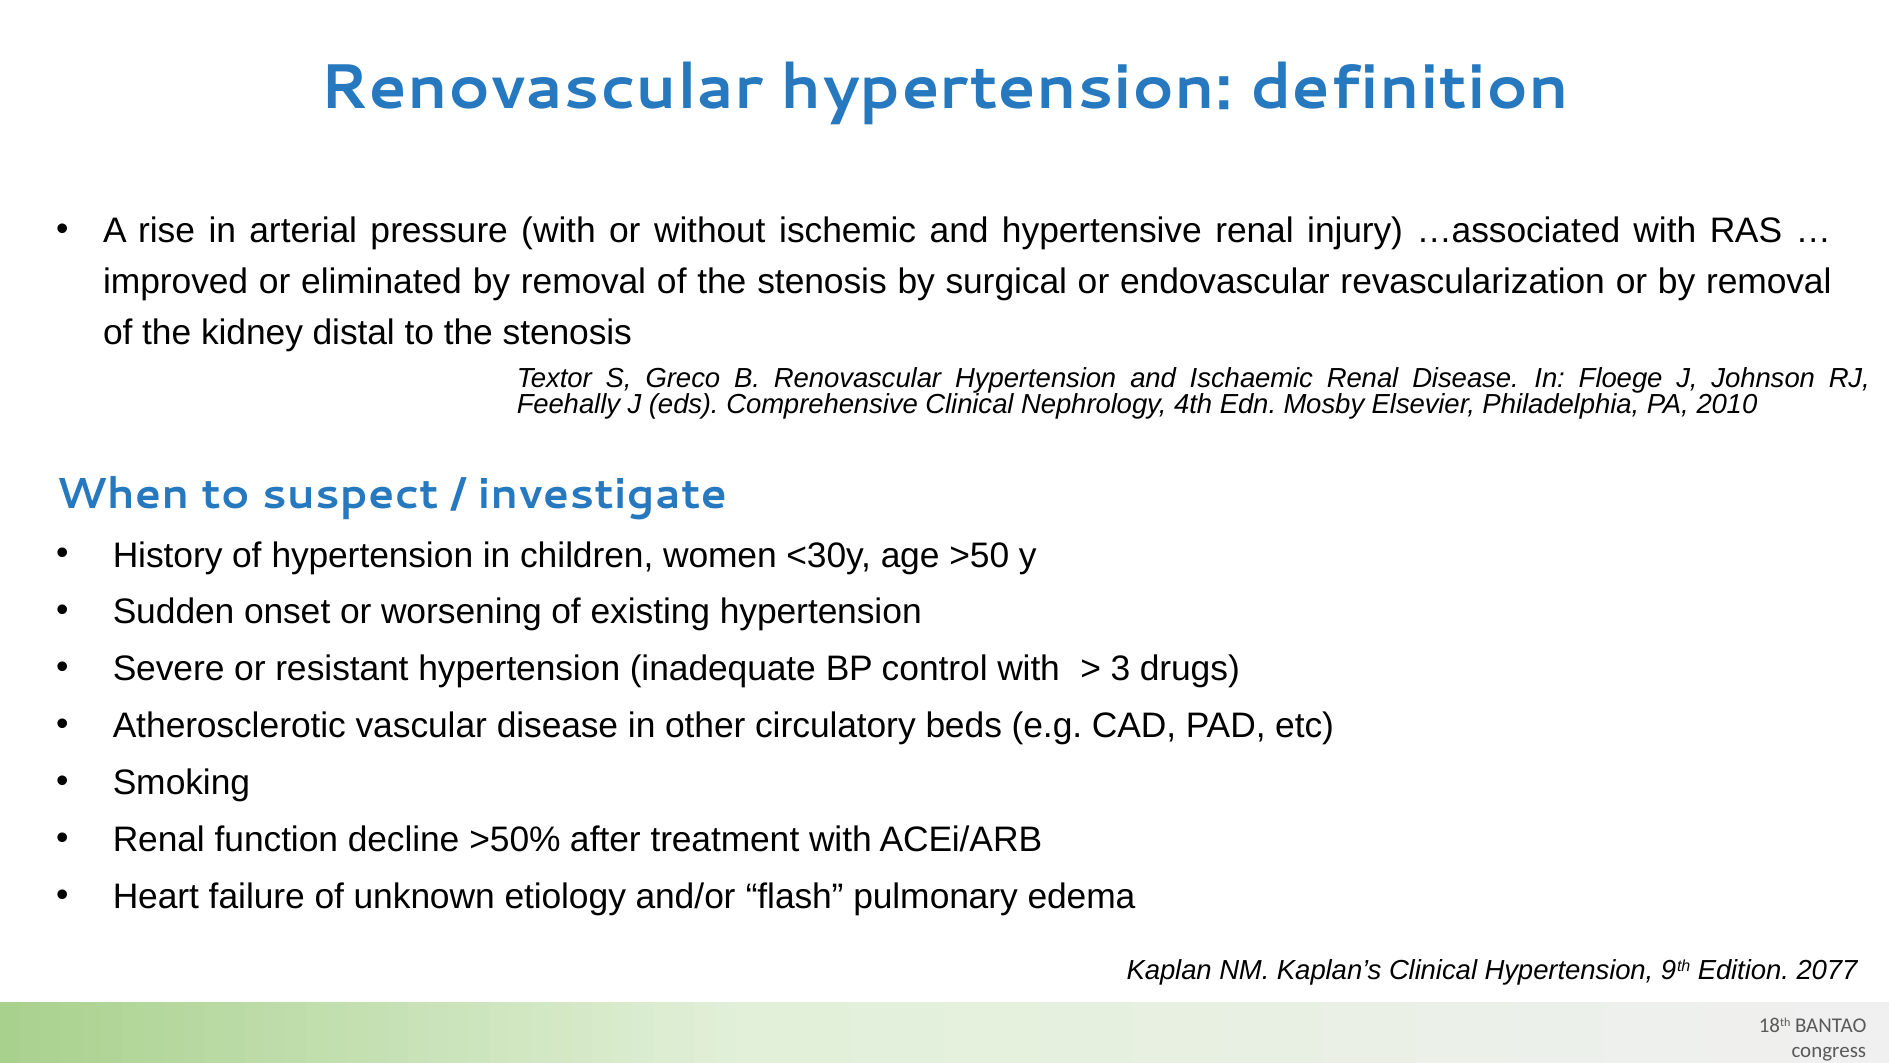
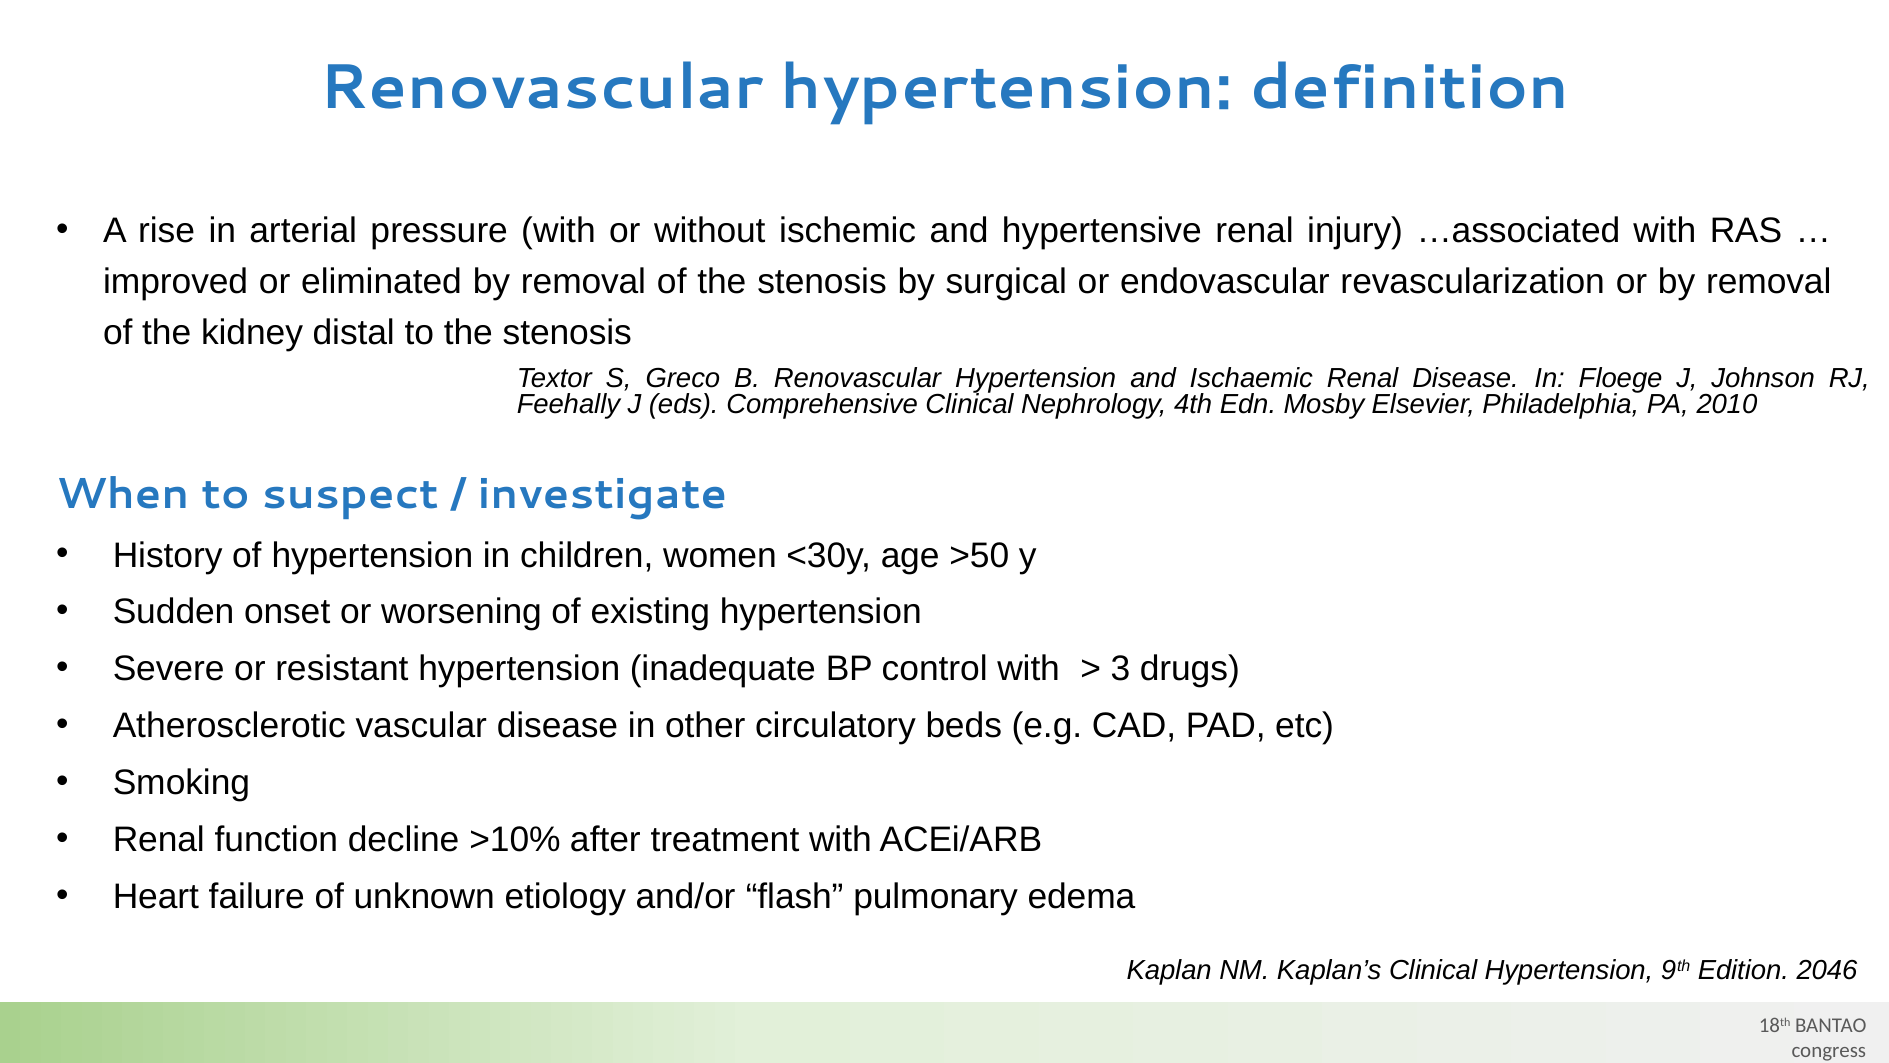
>50%: >50% -> >10%
2077: 2077 -> 2046
